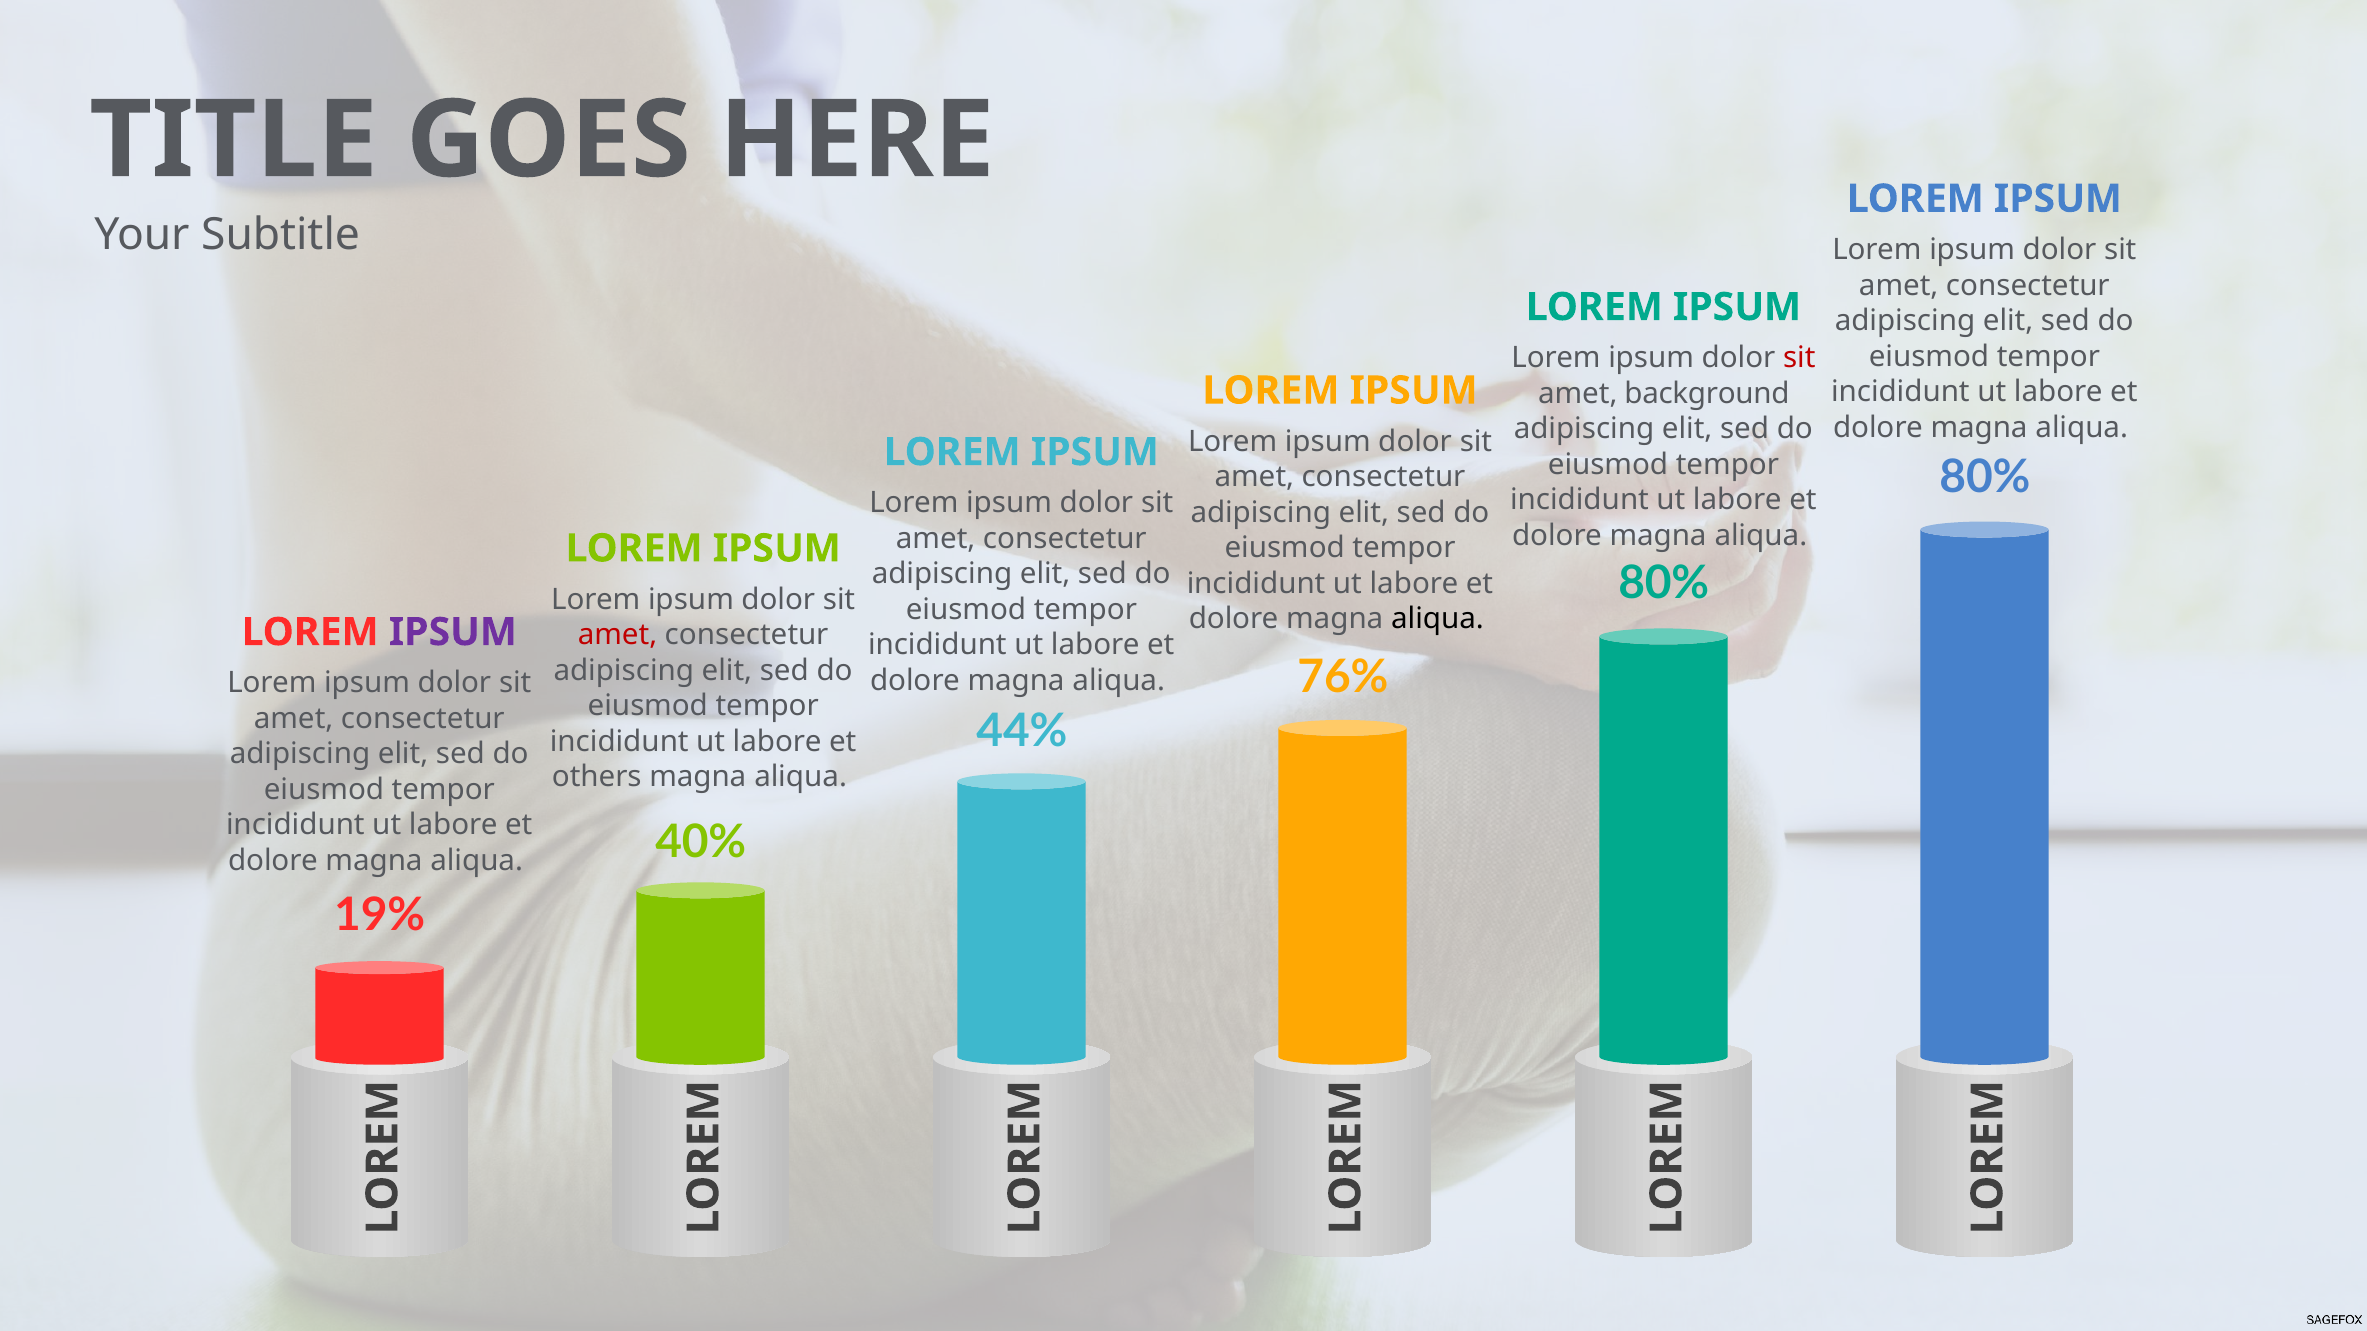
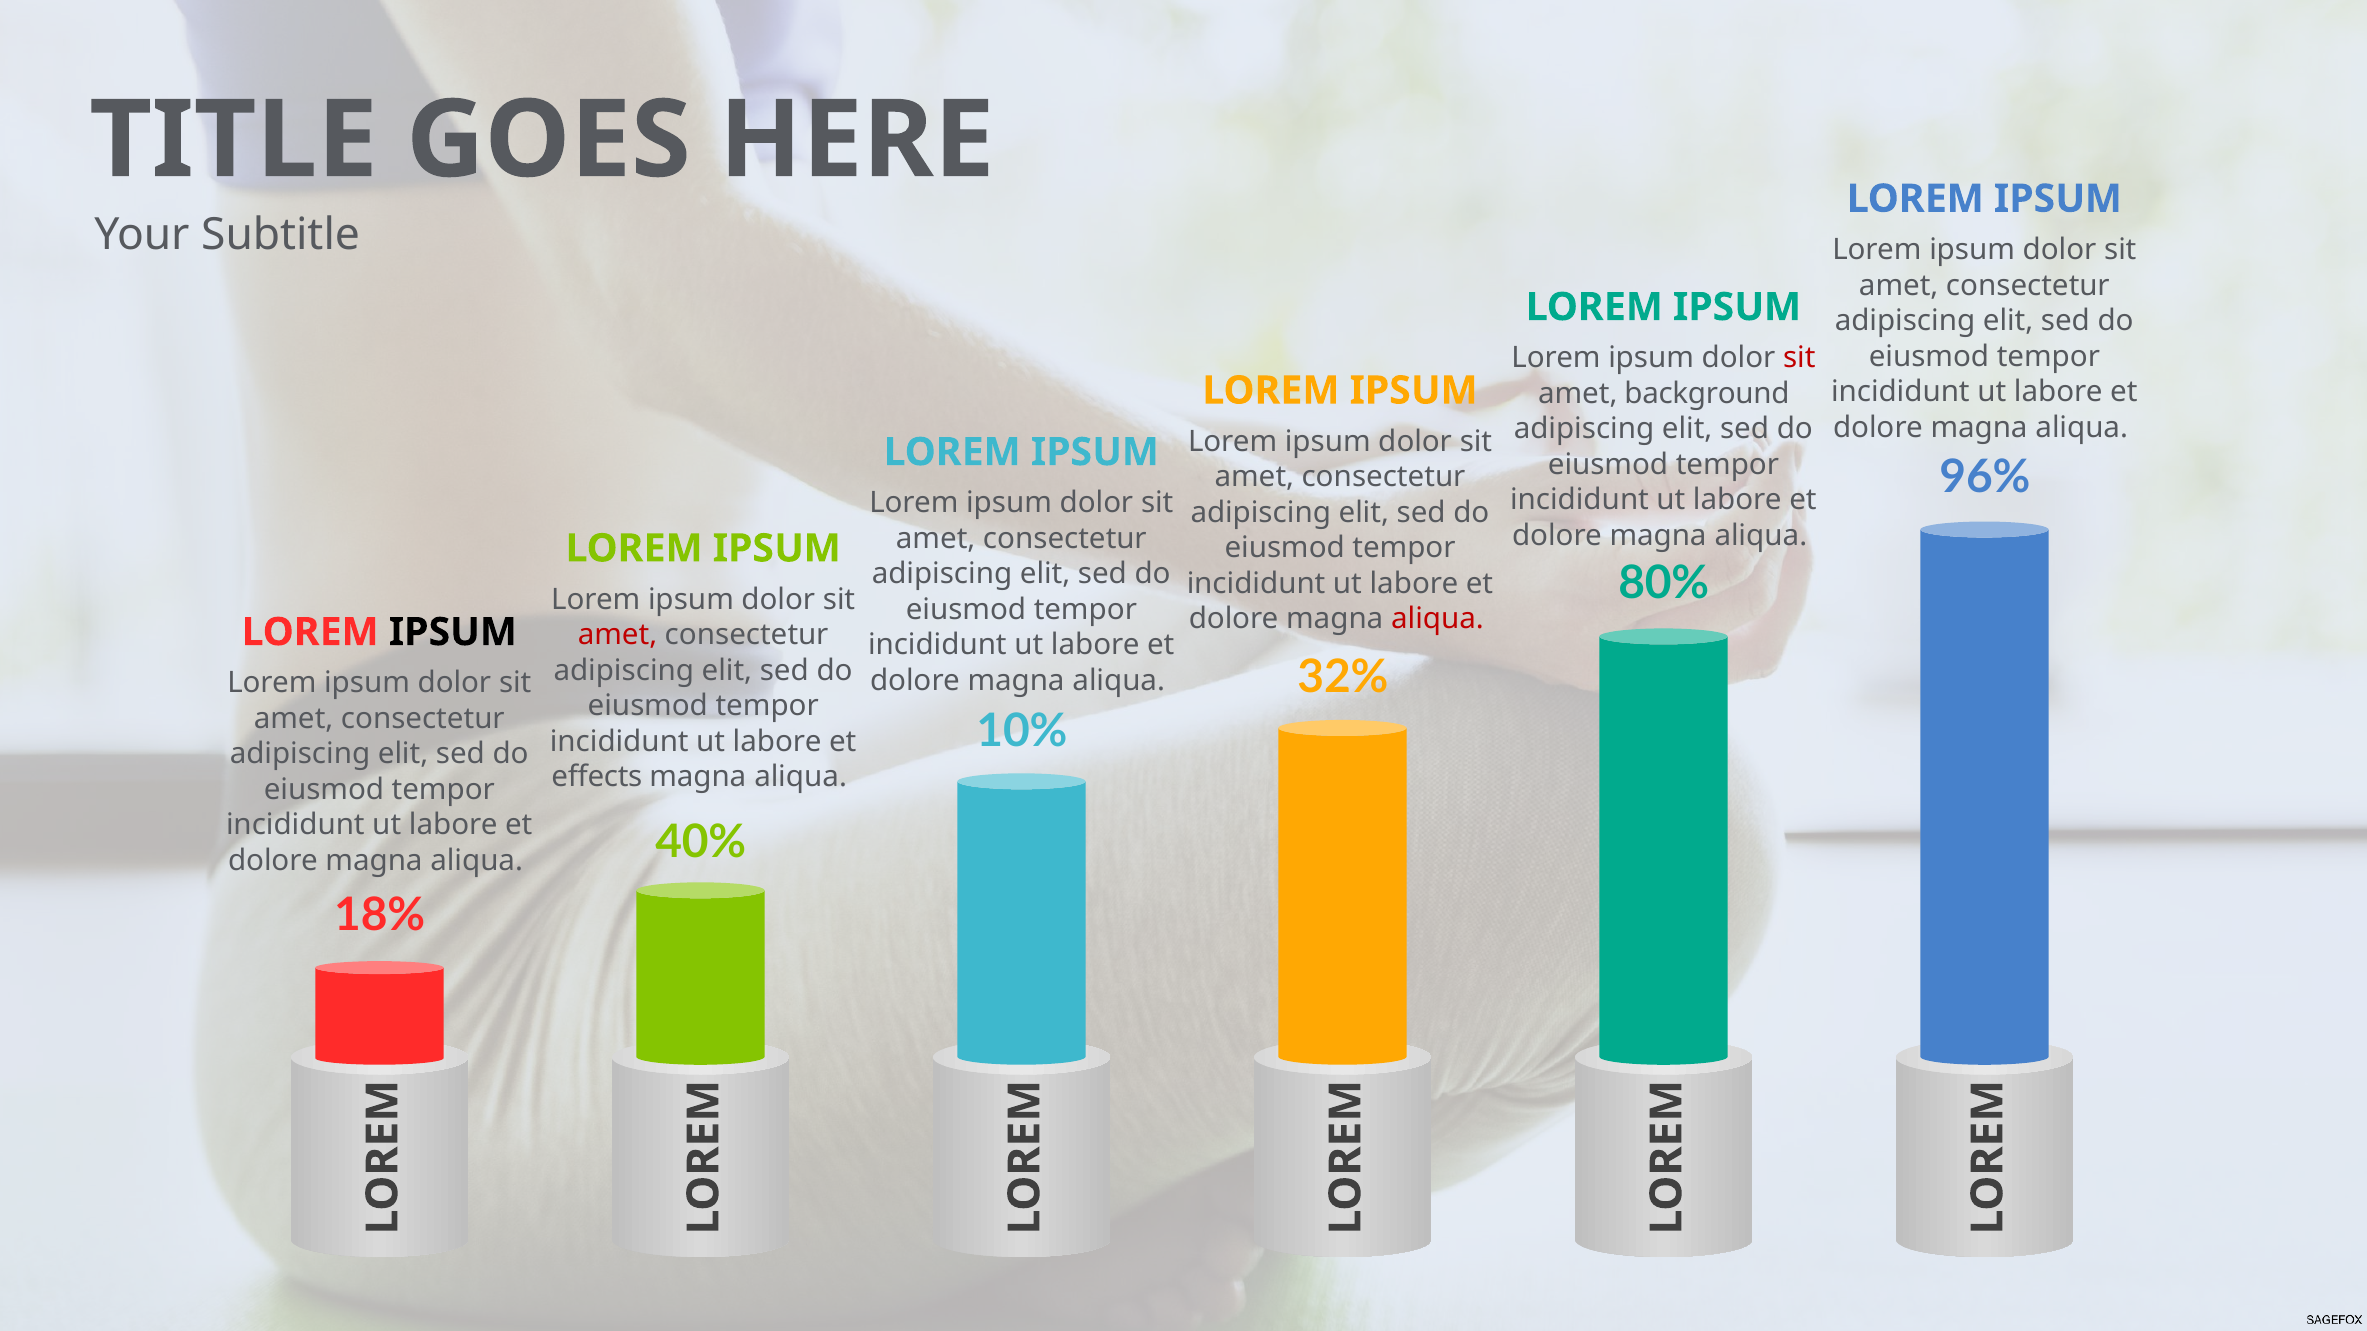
80% at (1985, 477): 80% -> 96%
aliqua at (1438, 619) colour: black -> red
IPSUM at (453, 632) colour: purple -> black
76%: 76% -> 32%
44%: 44% -> 10%
others: others -> effects
19%: 19% -> 18%
